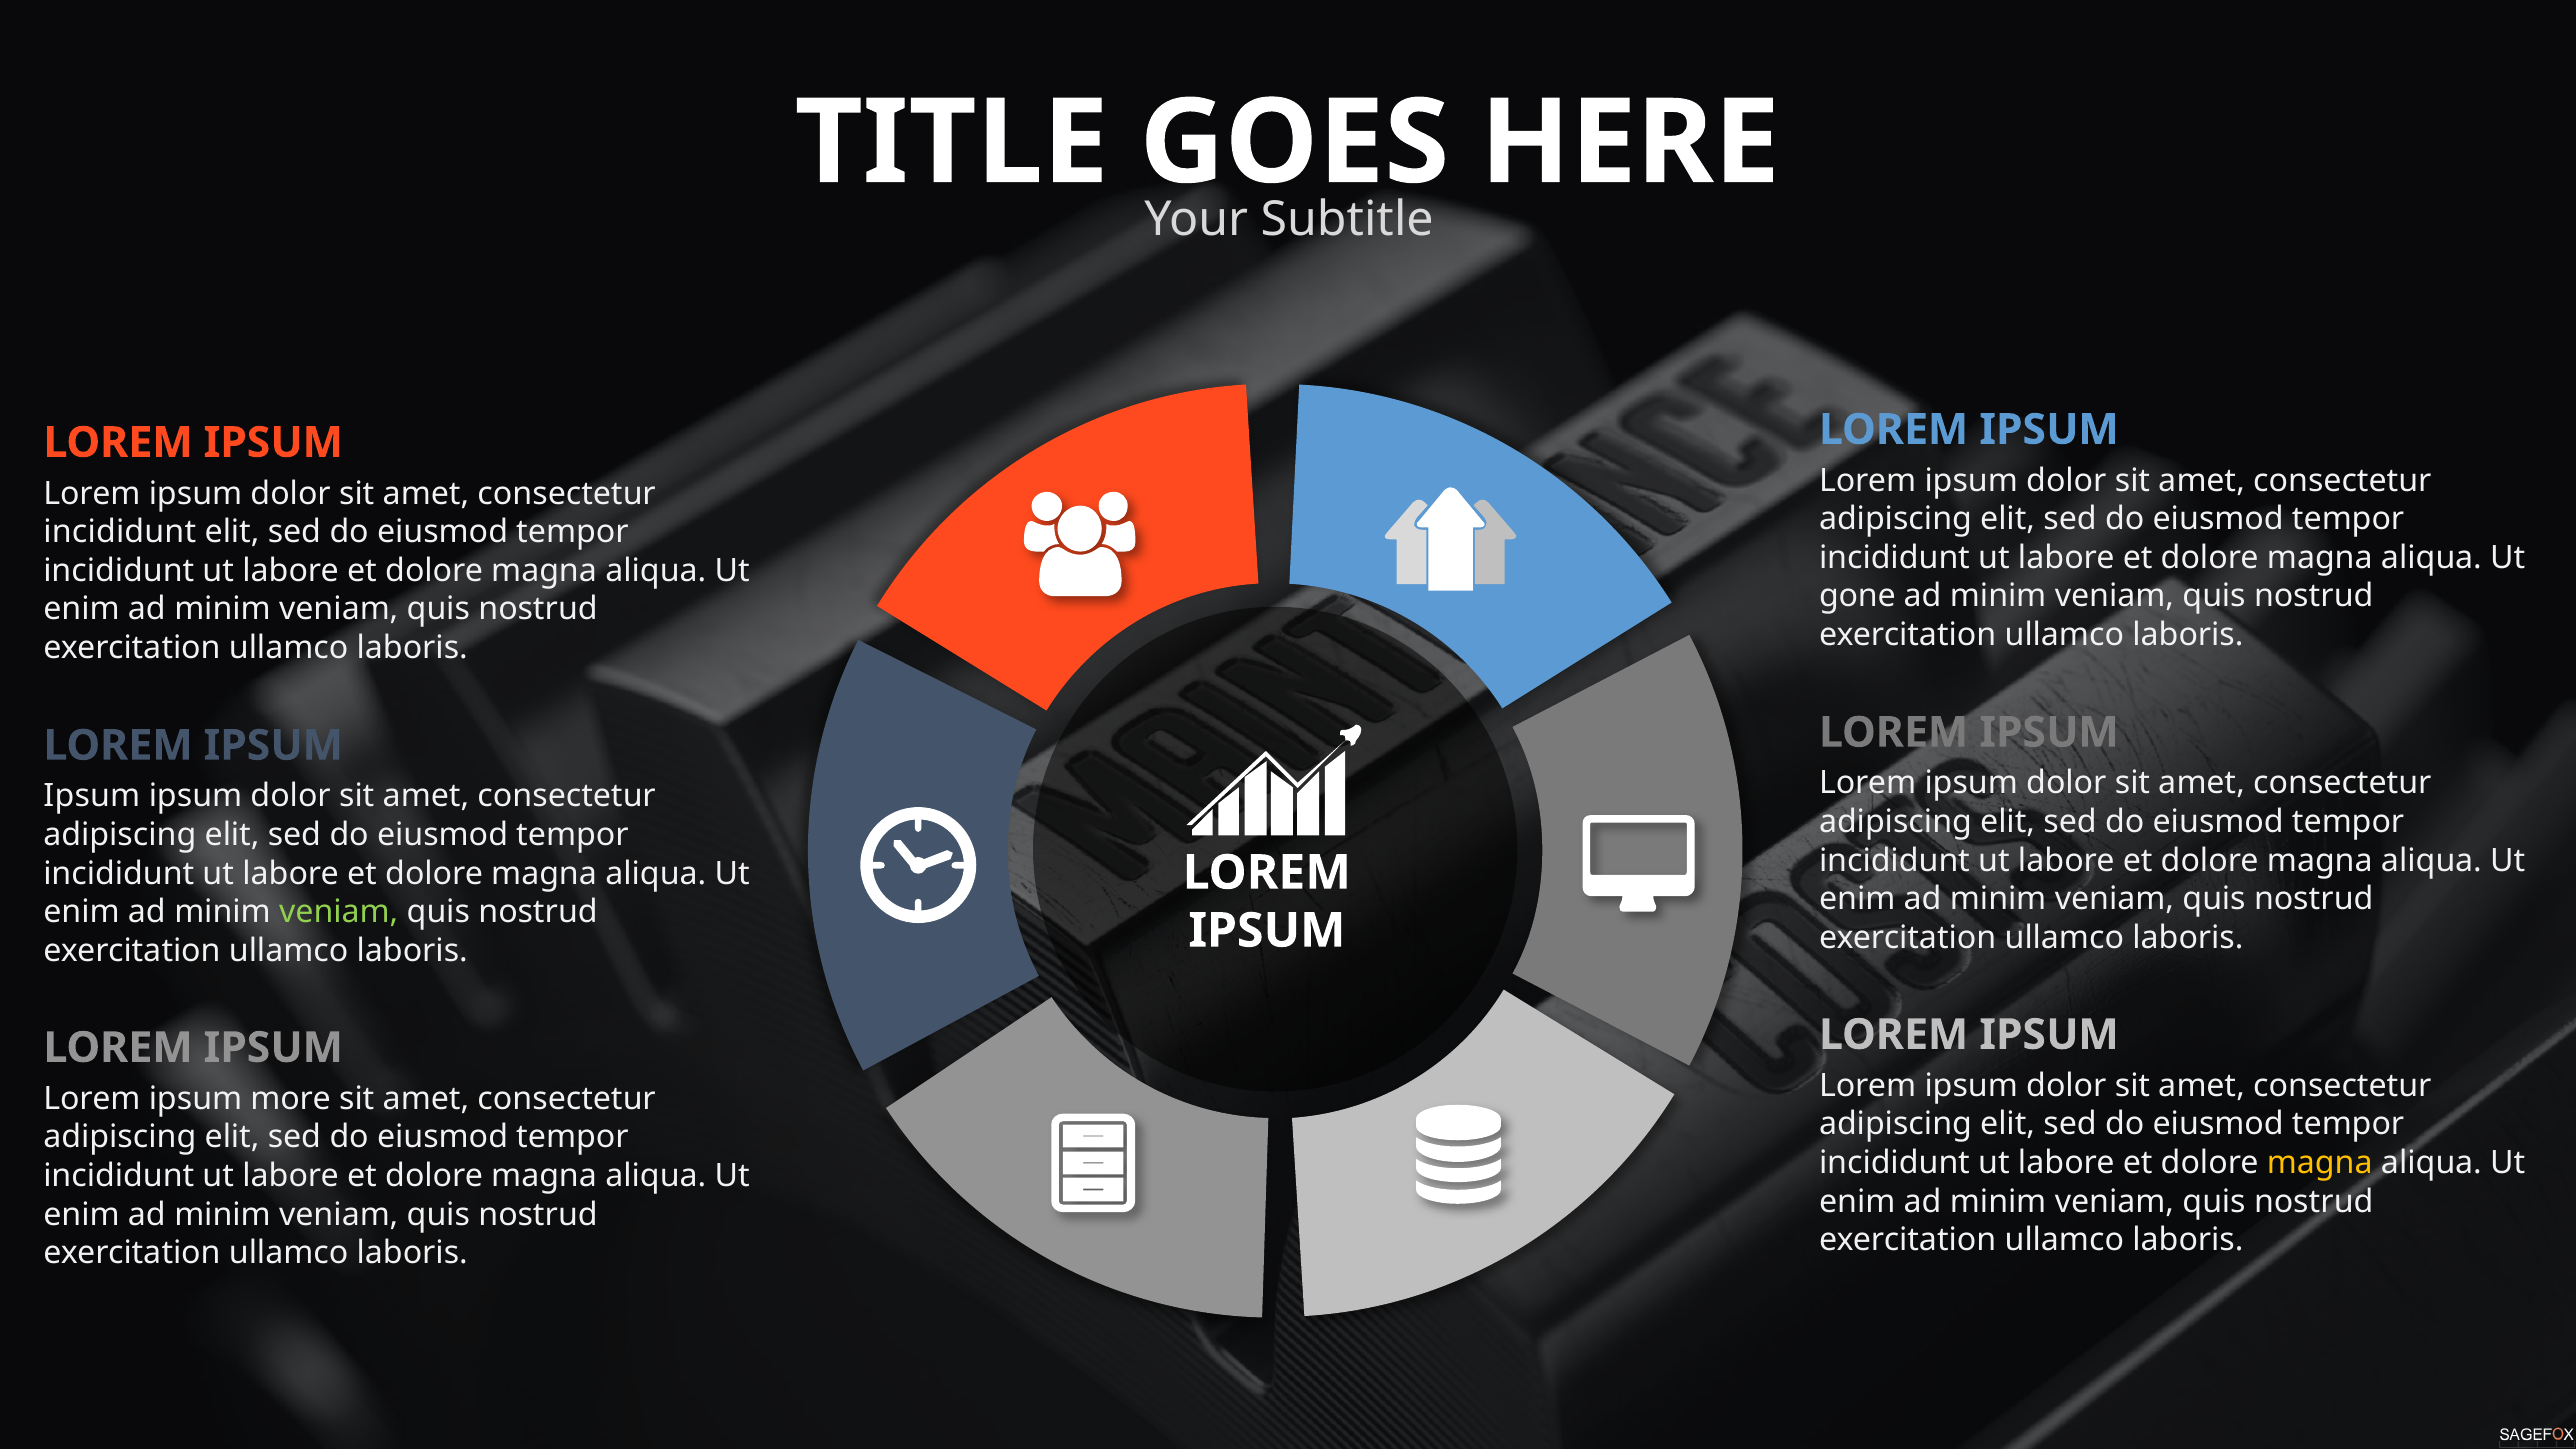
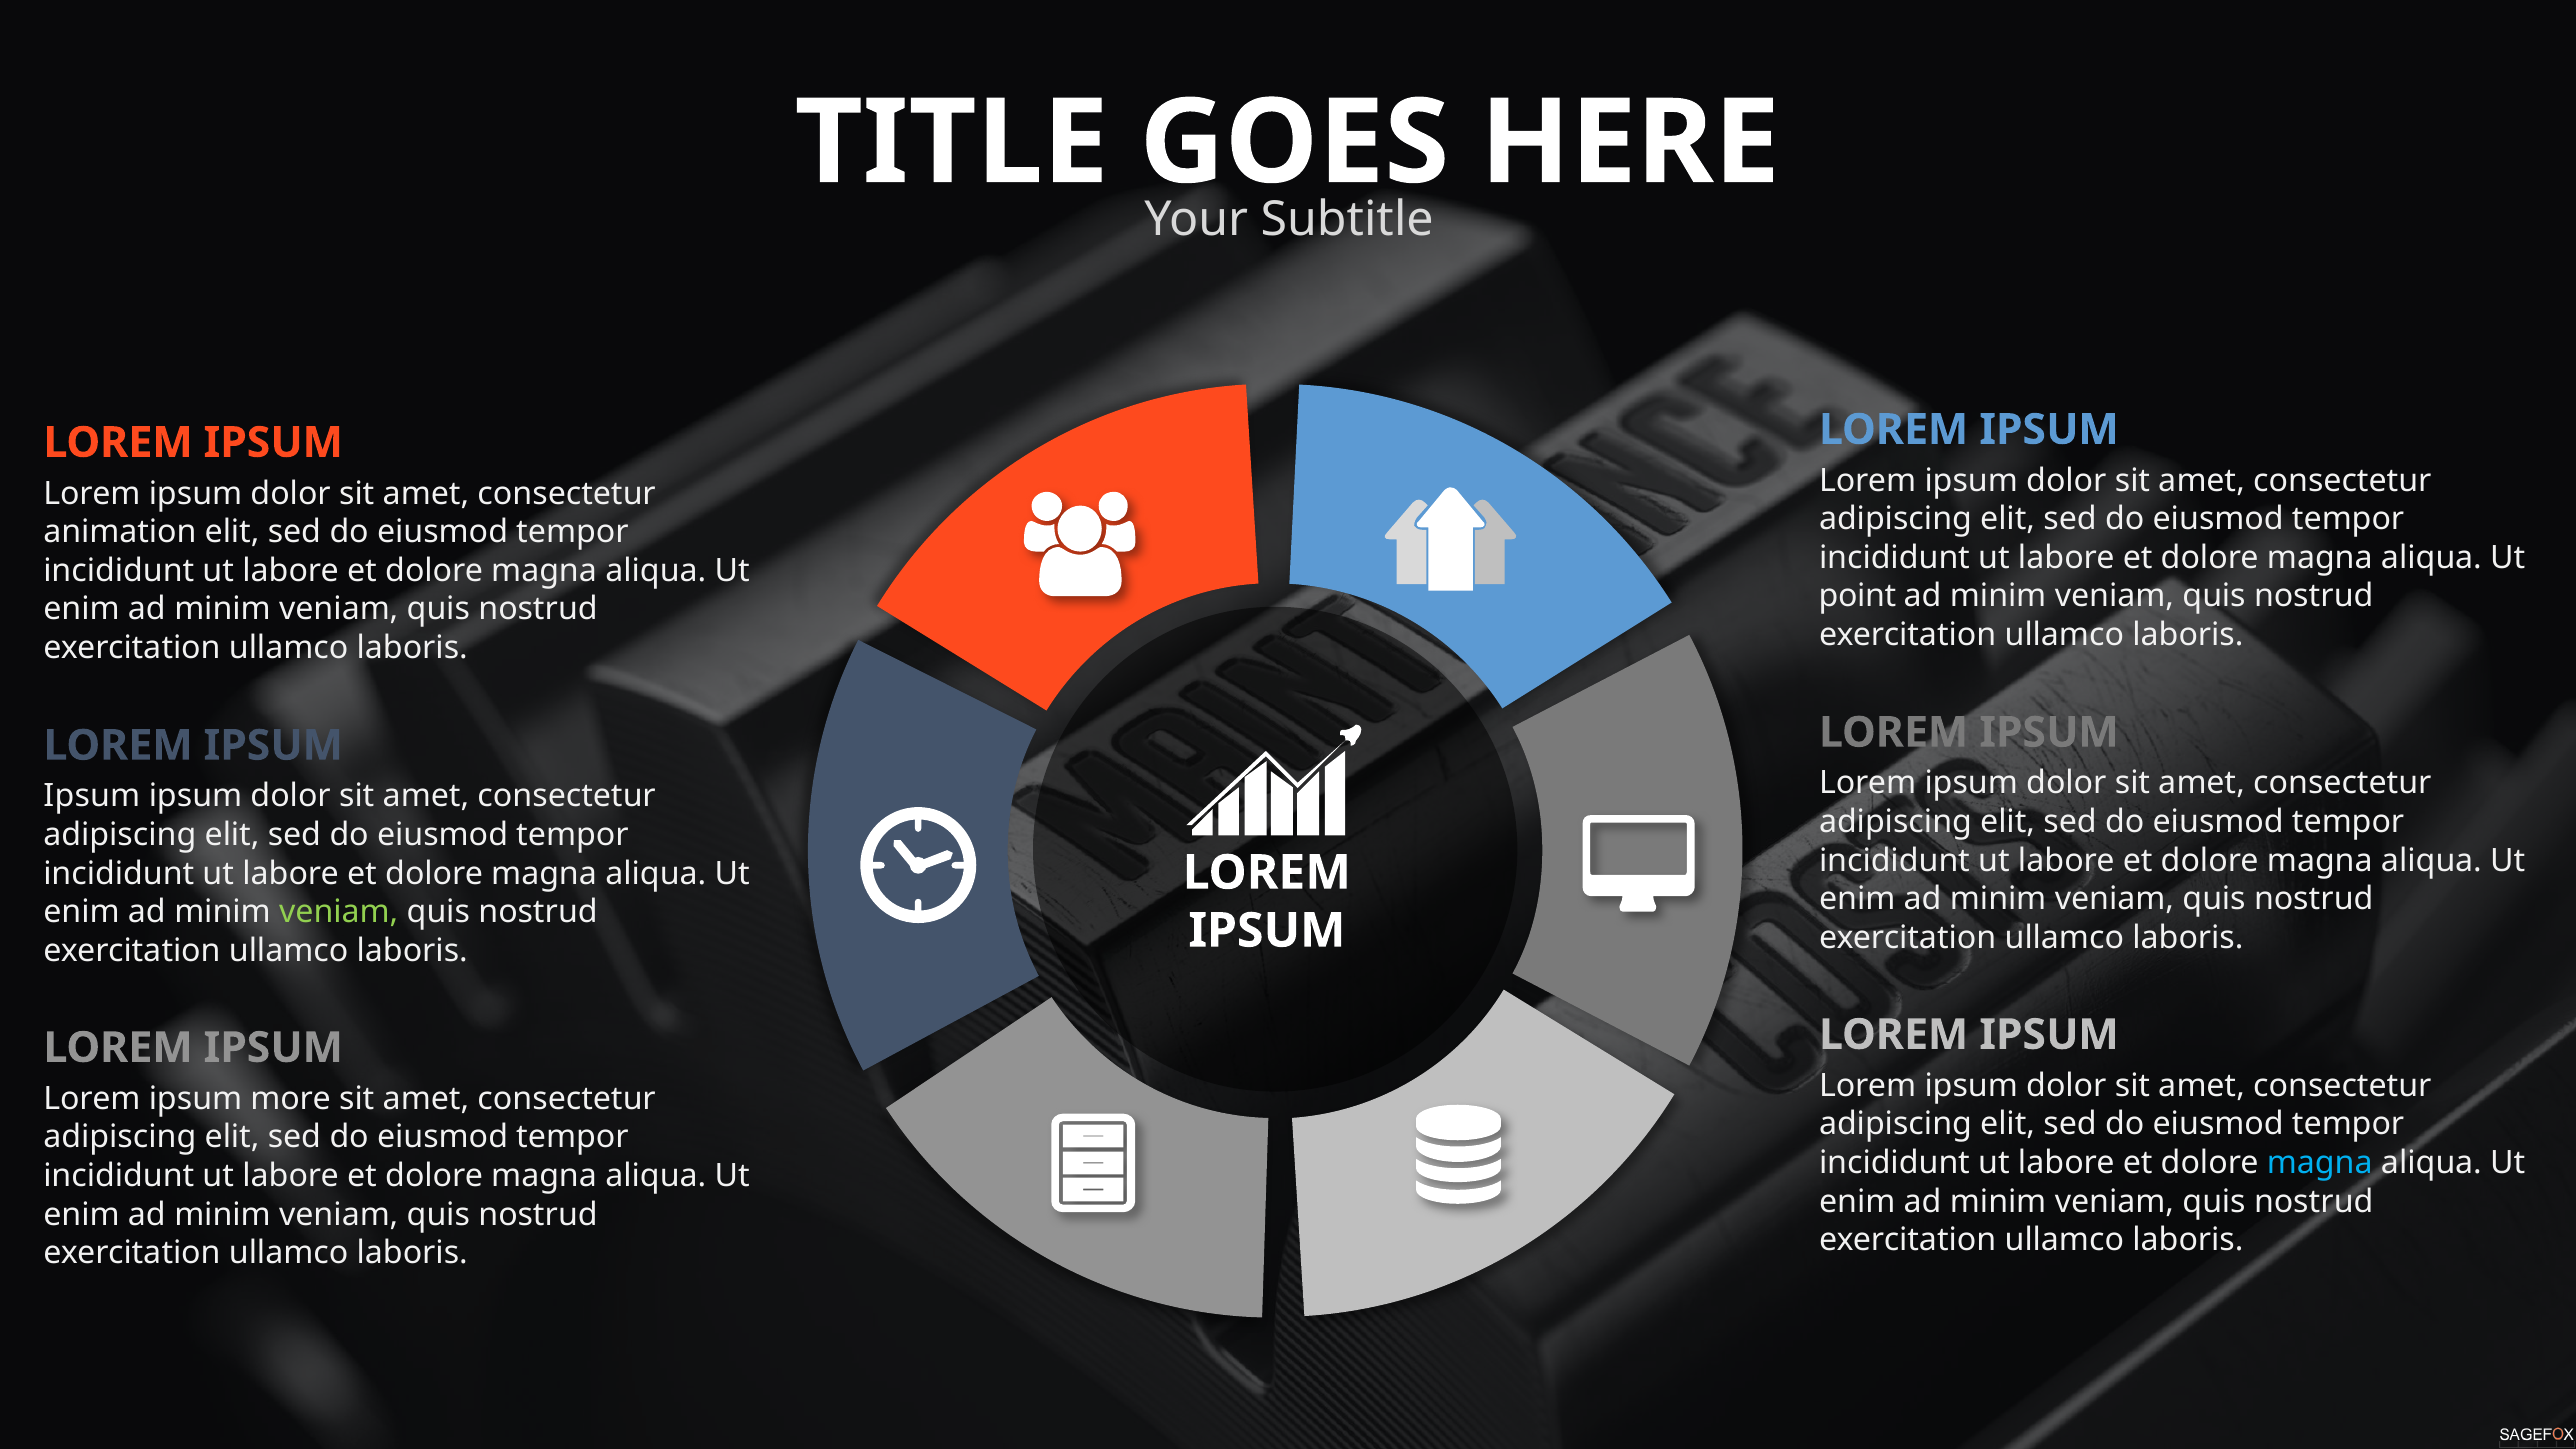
incididunt at (120, 532): incididunt -> animation
gone: gone -> point
magna at (2320, 1163) colour: yellow -> light blue
